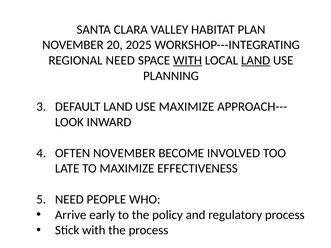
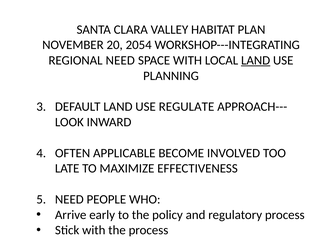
2025: 2025 -> 2054
WITH at (188, 60) underline: present -> none
USE MAXIMIZE: MAXIMIZE -> REGULATE
OFTEN NOVEMBER: NOVEMBER -> APPLICABLE
